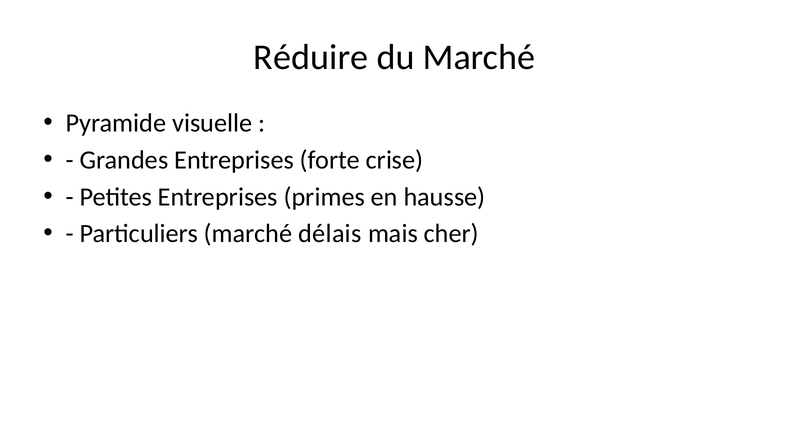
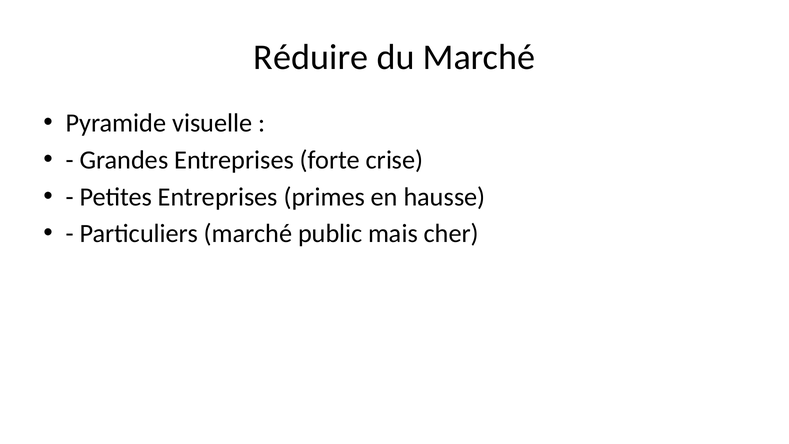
délais: délais -> public
